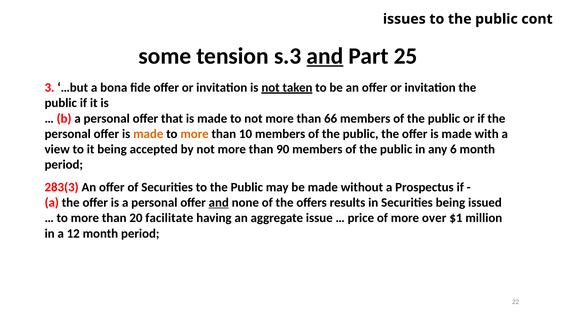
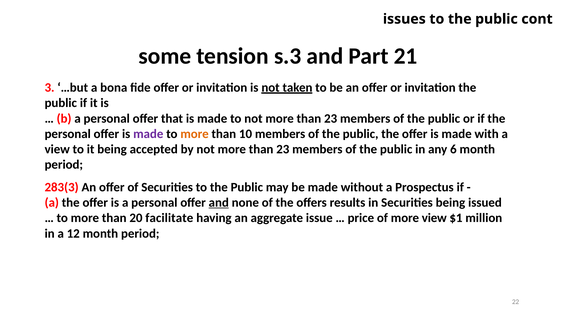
and at (325, 56) underline: present -> none
25: 25 -> 21
66 at (331, 118): 66 -> 23
made at (148, 134) colour: orange -> purple
90 at (283, 149): 90 -> 23
more over: over -> view
